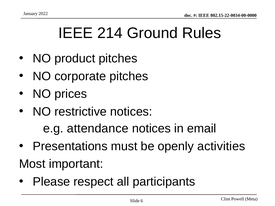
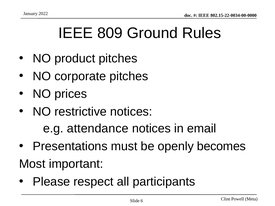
214: 214 -> 809
activities: activities -> becomes
